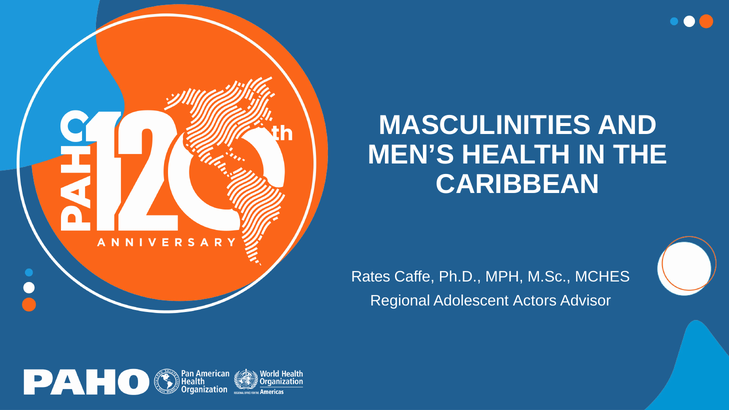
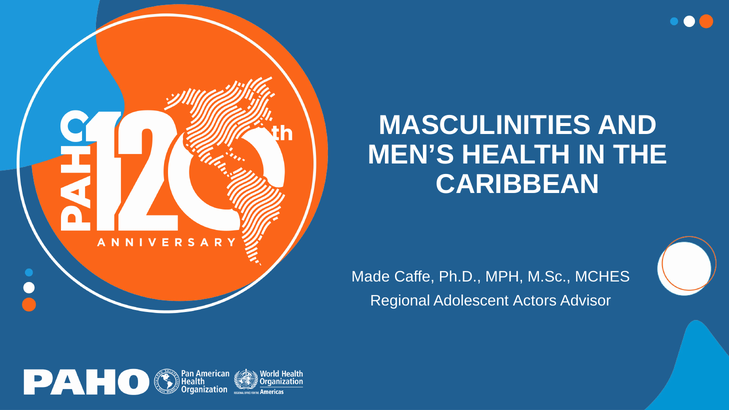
Rates: Rates -> Made
